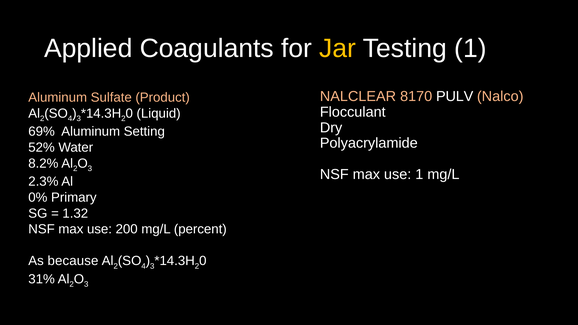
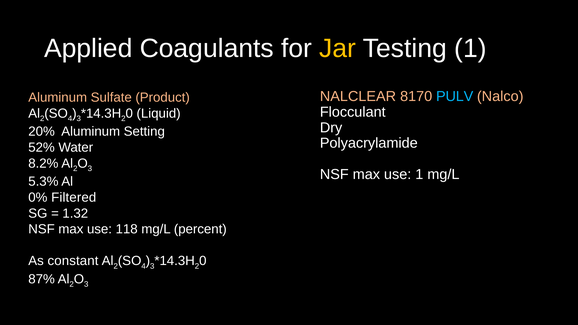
PULV colour: white -> light blue
69%: 69% -> 20%
2.3%: 2.3% -> 5.3%
Primary: Primary -> Filtered
200: 200 -> 118
because: because -> constant
31%: 31% -> 87%
